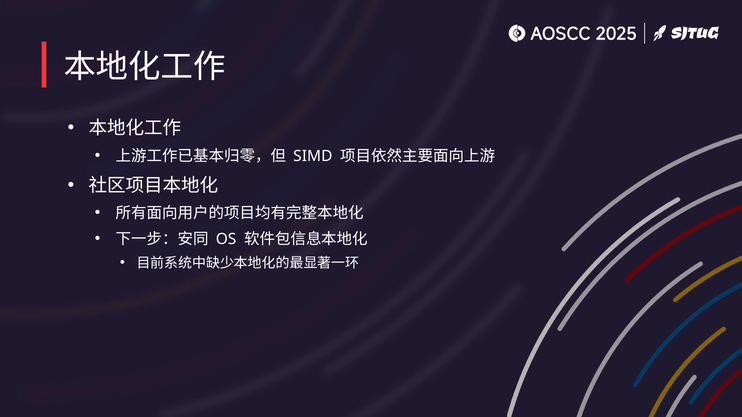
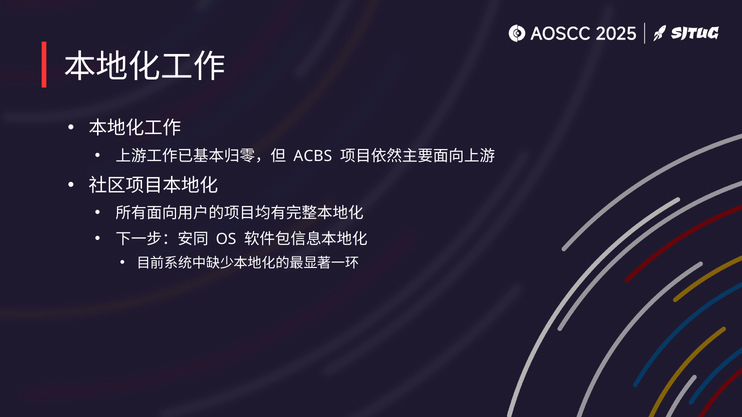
SIMD: SIMD -> ACBS
